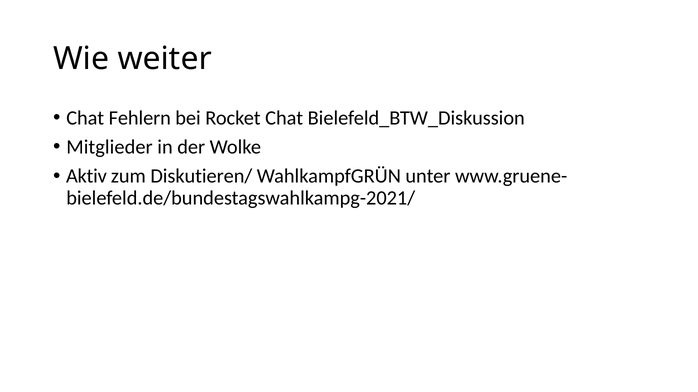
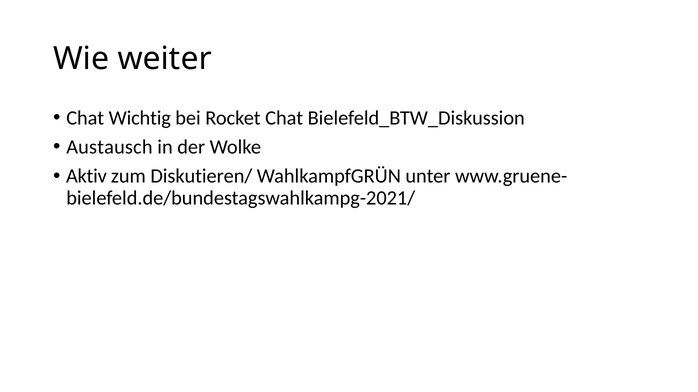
Fehlern: Fehlern -> Wichtig
Mitglieder: Mitglieder -> Austausch
